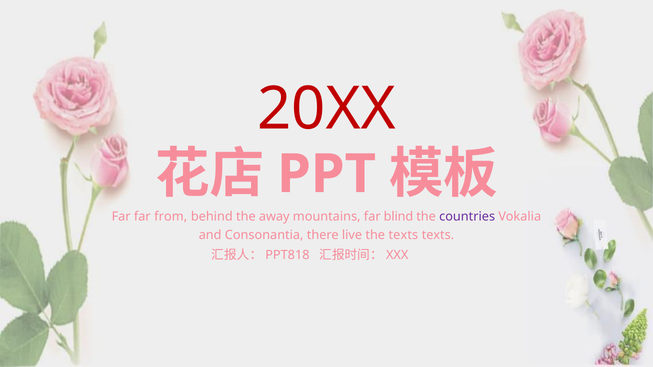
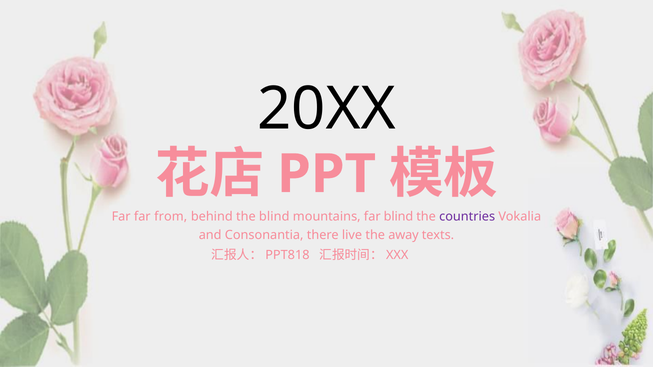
20XX colour: red -> black
the away: away -> blind
the texts: texts -> away
